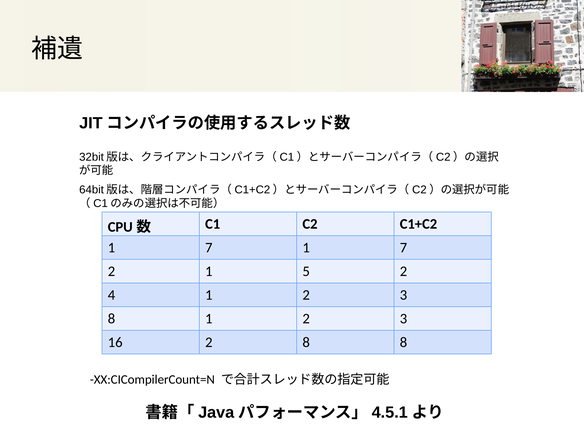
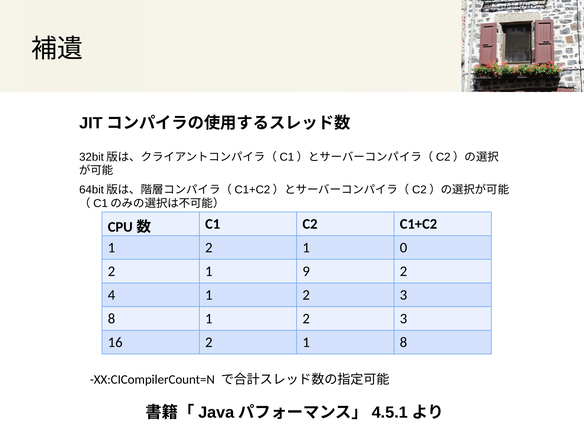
7 at (209, 248): 7 -> 2
7 at (403, 248): 7 -> 0
5: 5 -> 9
16 2 8: 8 -> 1
